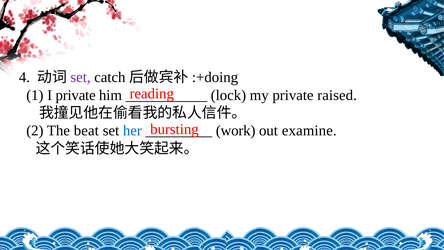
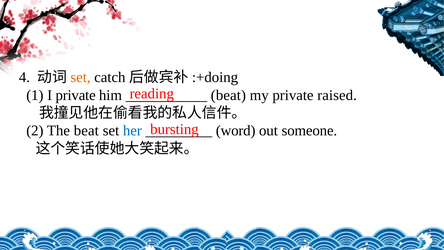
set at (81, 77) colour: purple -> orange
lock at (228, 95): lock -> beat
work: work -> word
examine: examine -> someone
